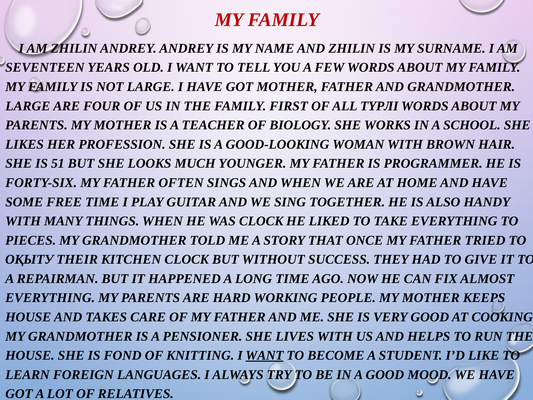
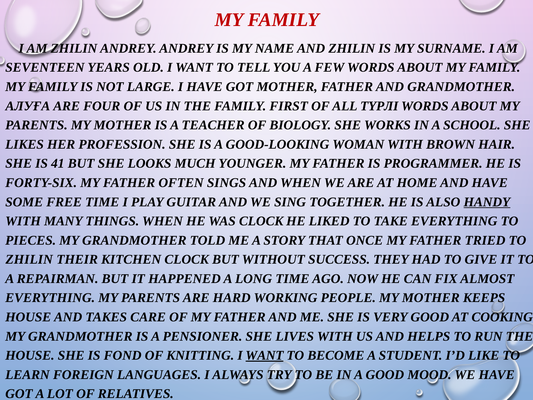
LARGE at (28, 106): LARGE -> АЛУҒА
51: 51 -> 41
HANDY underline: none -> present
ОҚЫТУ at (29, 259): ОҚЫТУ -> ZHILIN
